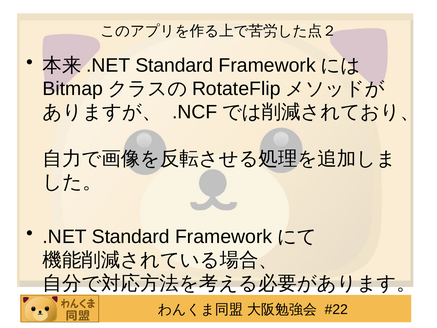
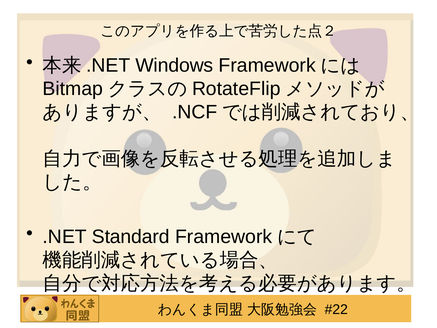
Standard at (174, 66): Standard -> Windows
